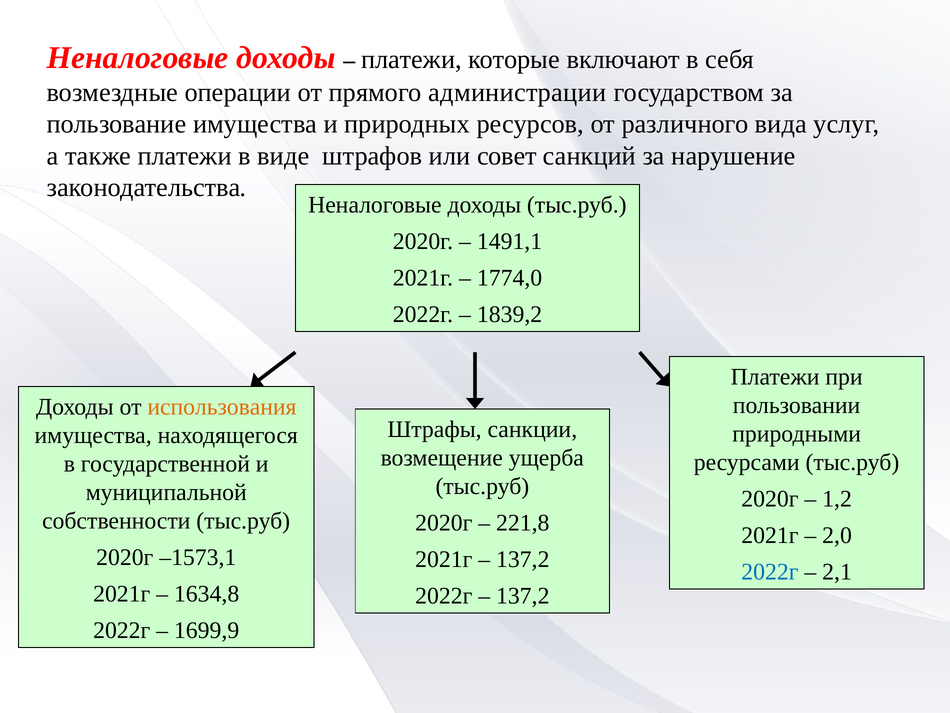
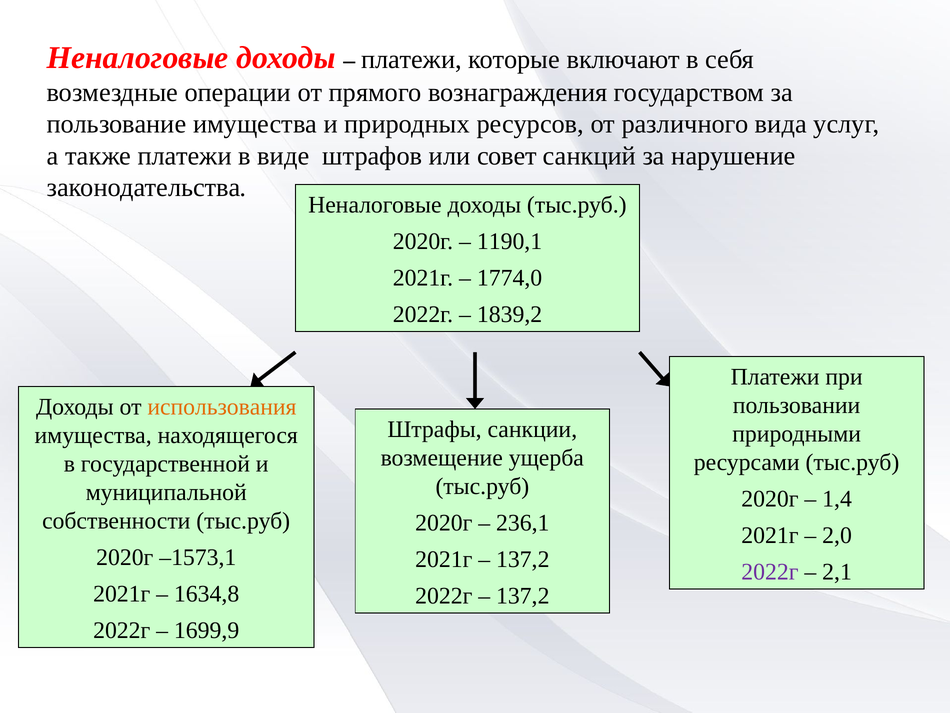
администрации: администрации -> вознаграждения
1491,1: 1491,1 -> 1190,1
1,2: 1,2 -> 1,4
221,8: 221,8 -> 236,1
2022г at (770, 572) colour: blue -> purple
